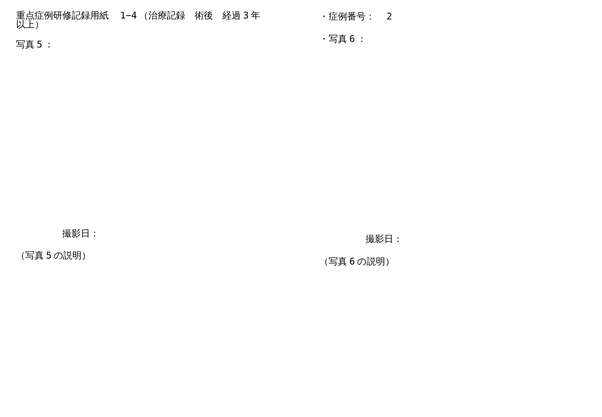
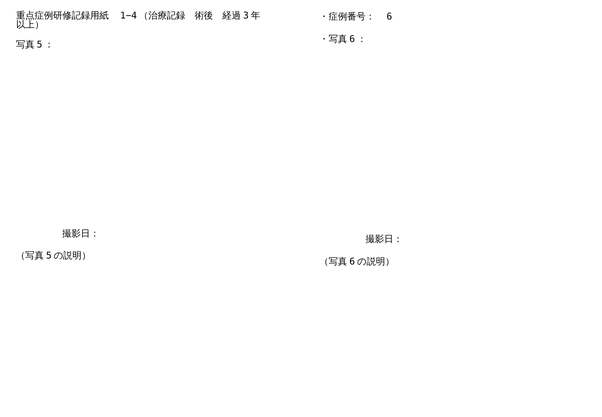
2: 2 -> 6
